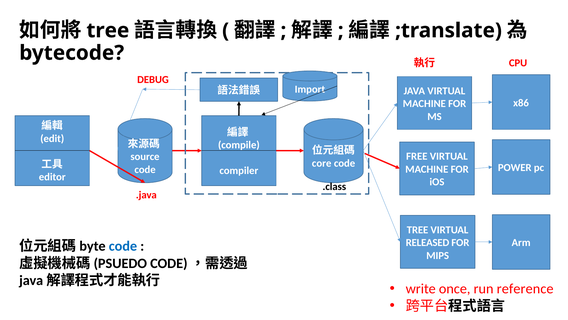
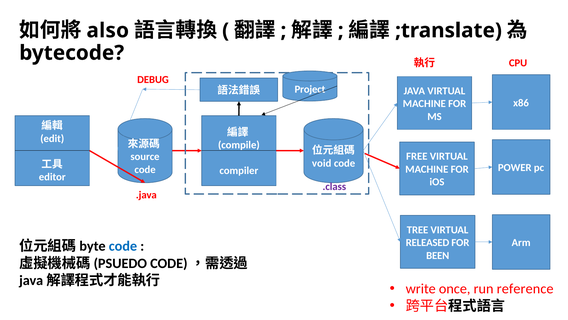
tree at (108, 30): tree -> also
Import: Import -> Project
core: core -> void
.class colour: black -> purple
MIPS: MIPS -> BEEN
